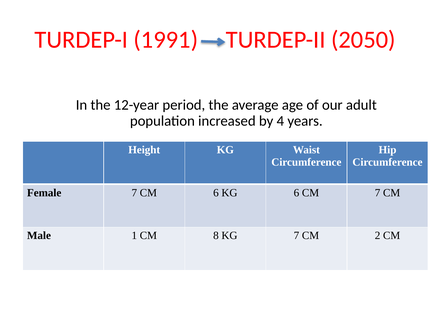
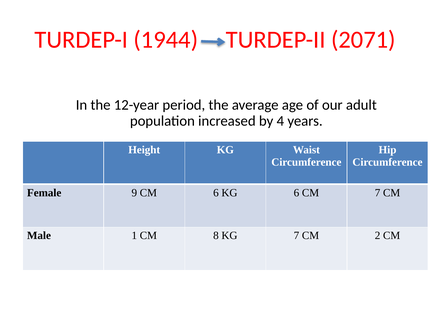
1991: 1991 -> 1944
2050: 2050 -> 2071
Female 7: 7 -> 9
